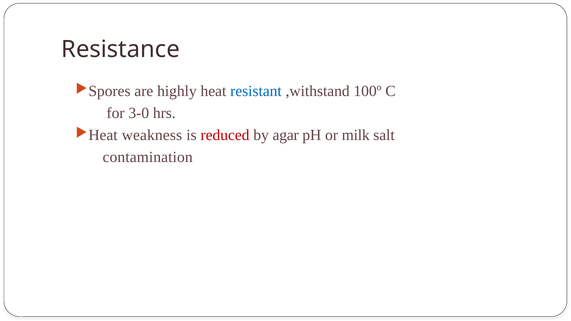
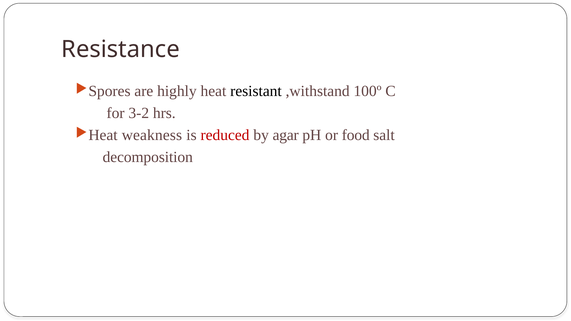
resistant colour: blue -> black
3-0: 3-0 -> 3-2
milk: milk -> food
contamination: contamination -> decomposition
